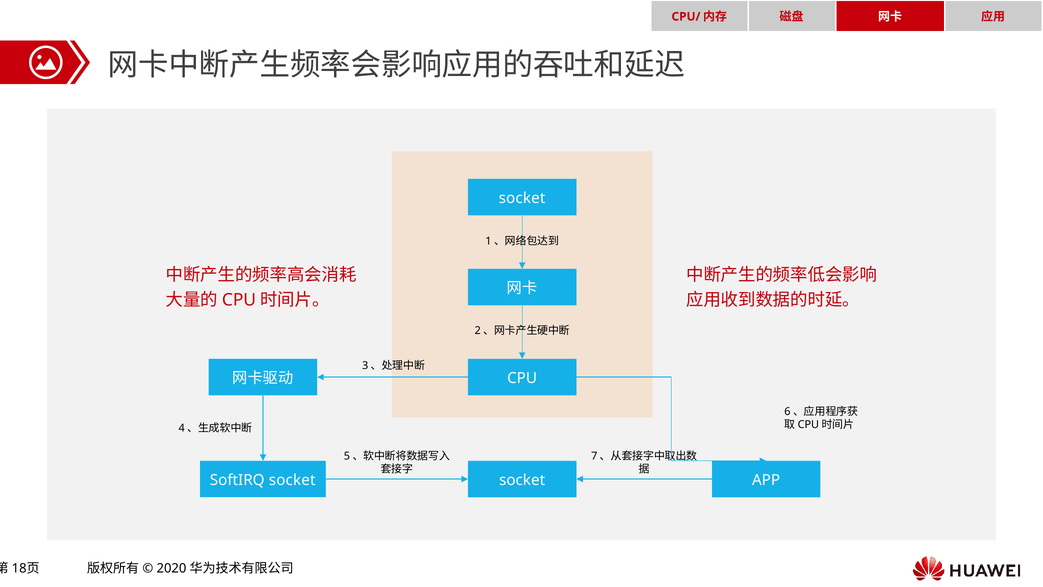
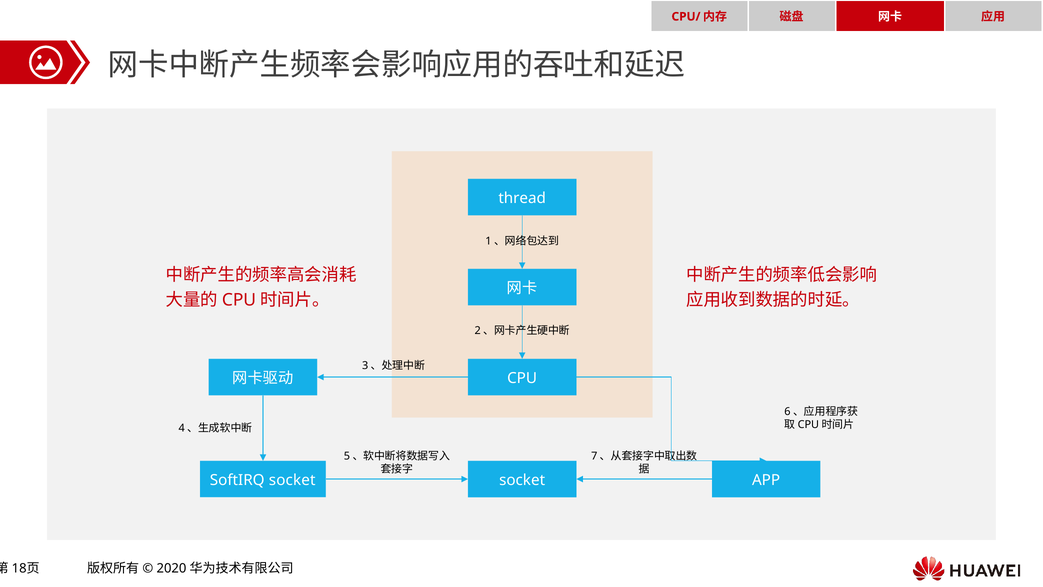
socket at (522, 198): socket -> thread
